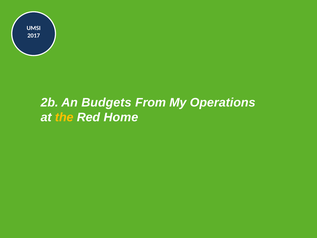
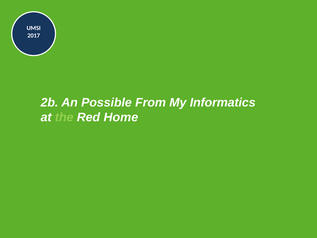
Budgets: Budgets -> Possible
Operations: Operations -> Informatics
the colour: yellow -> light green
